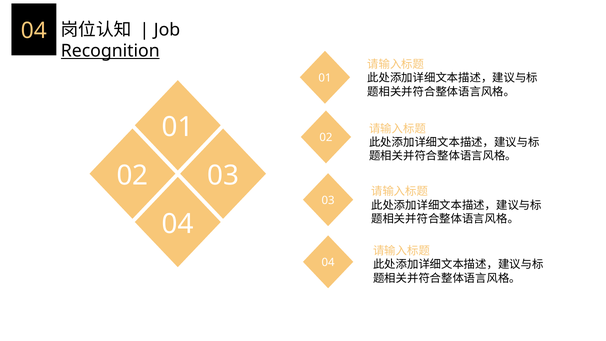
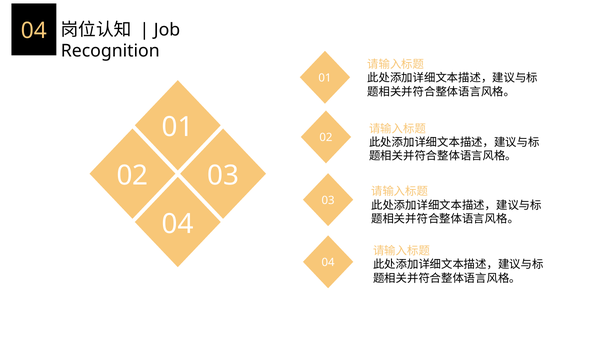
Recognition underline: present -> none
